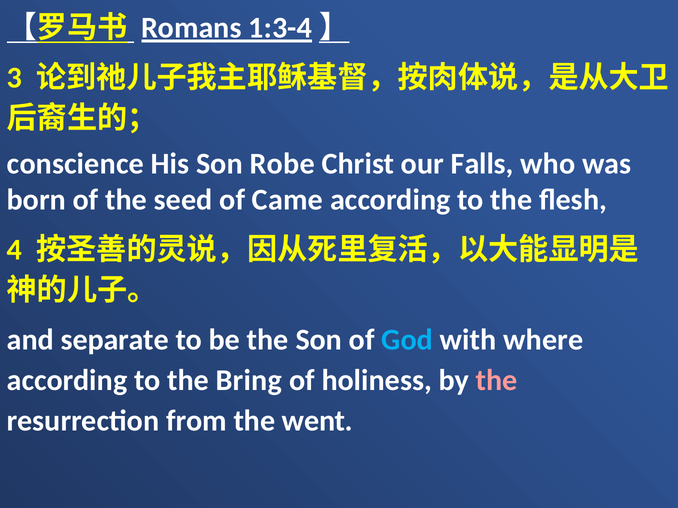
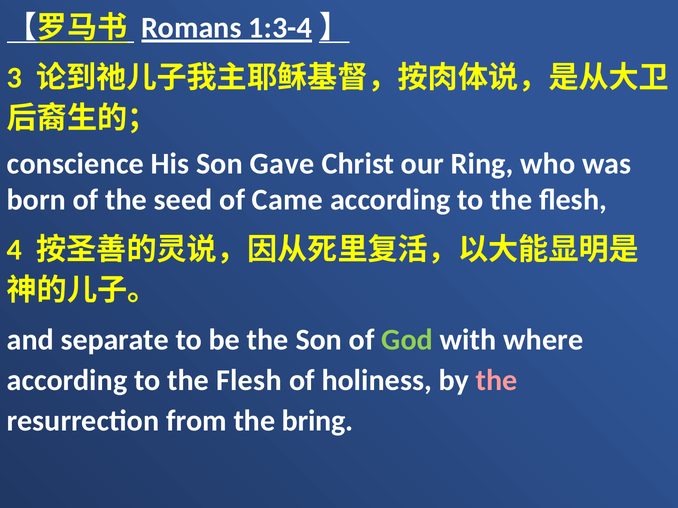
Robe: Robe -> Gave
Falls: Falls -> Ring
God colour: light blue -> light green
Bring at (249, 381): Bring -> Flesh
went: went -> bring
